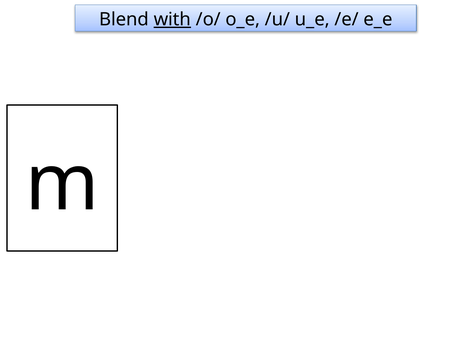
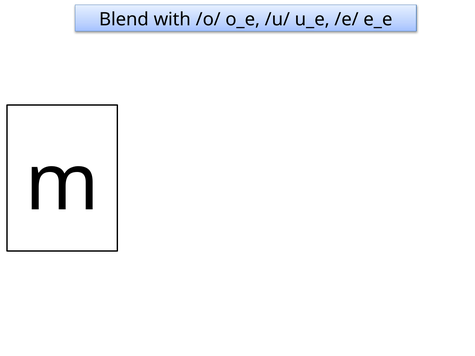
with underline: present -> none
